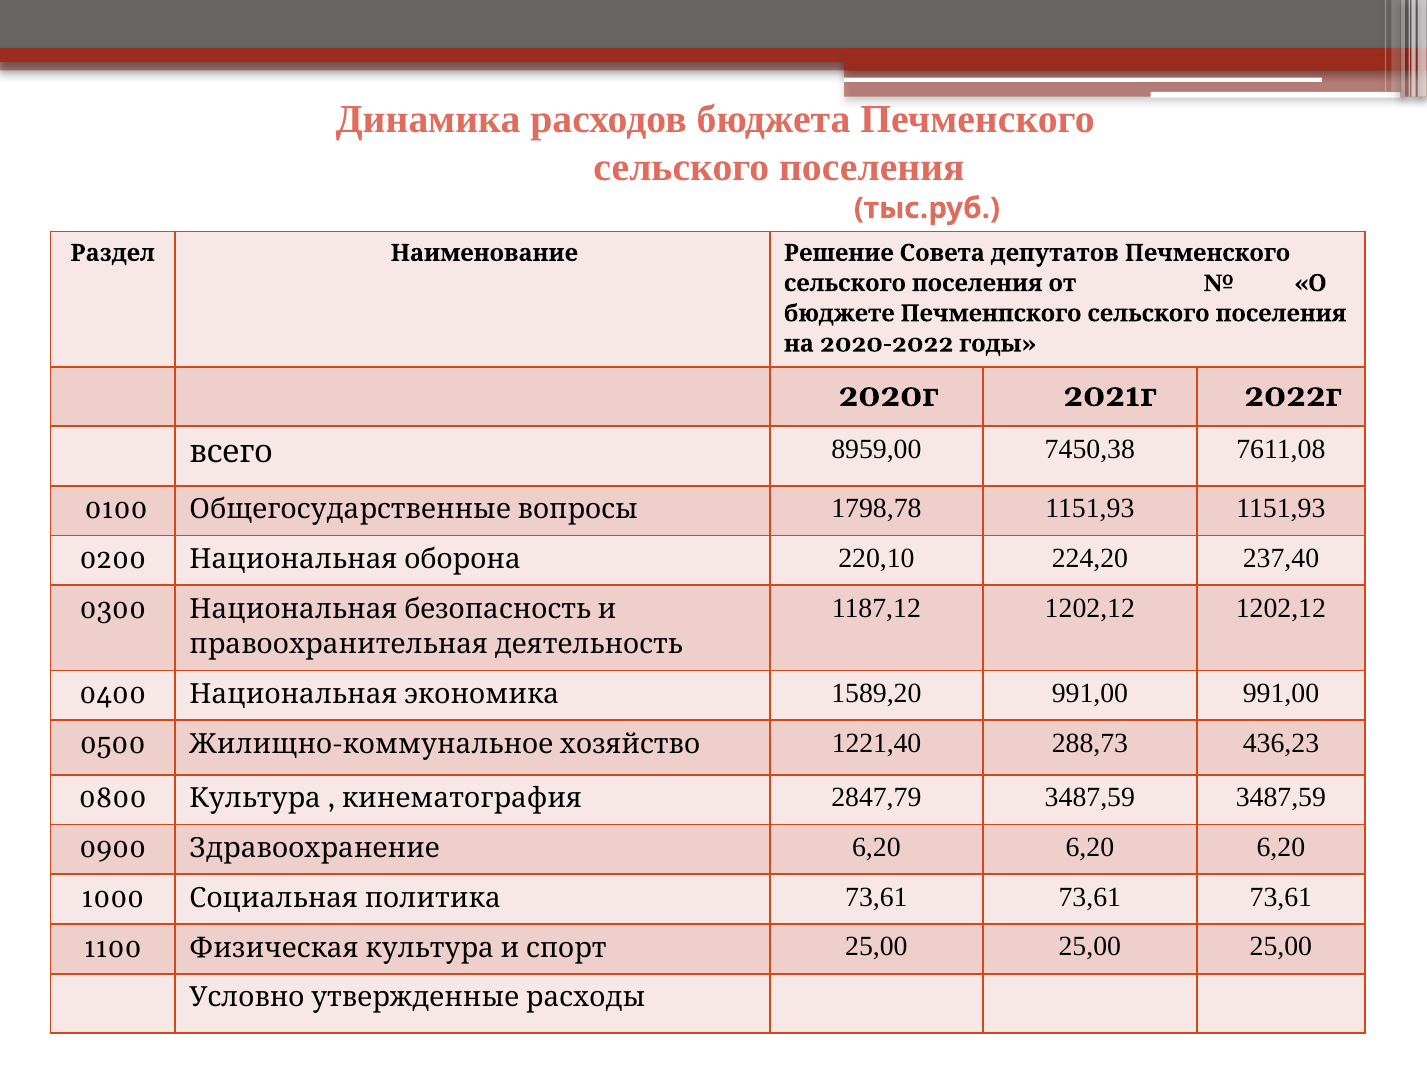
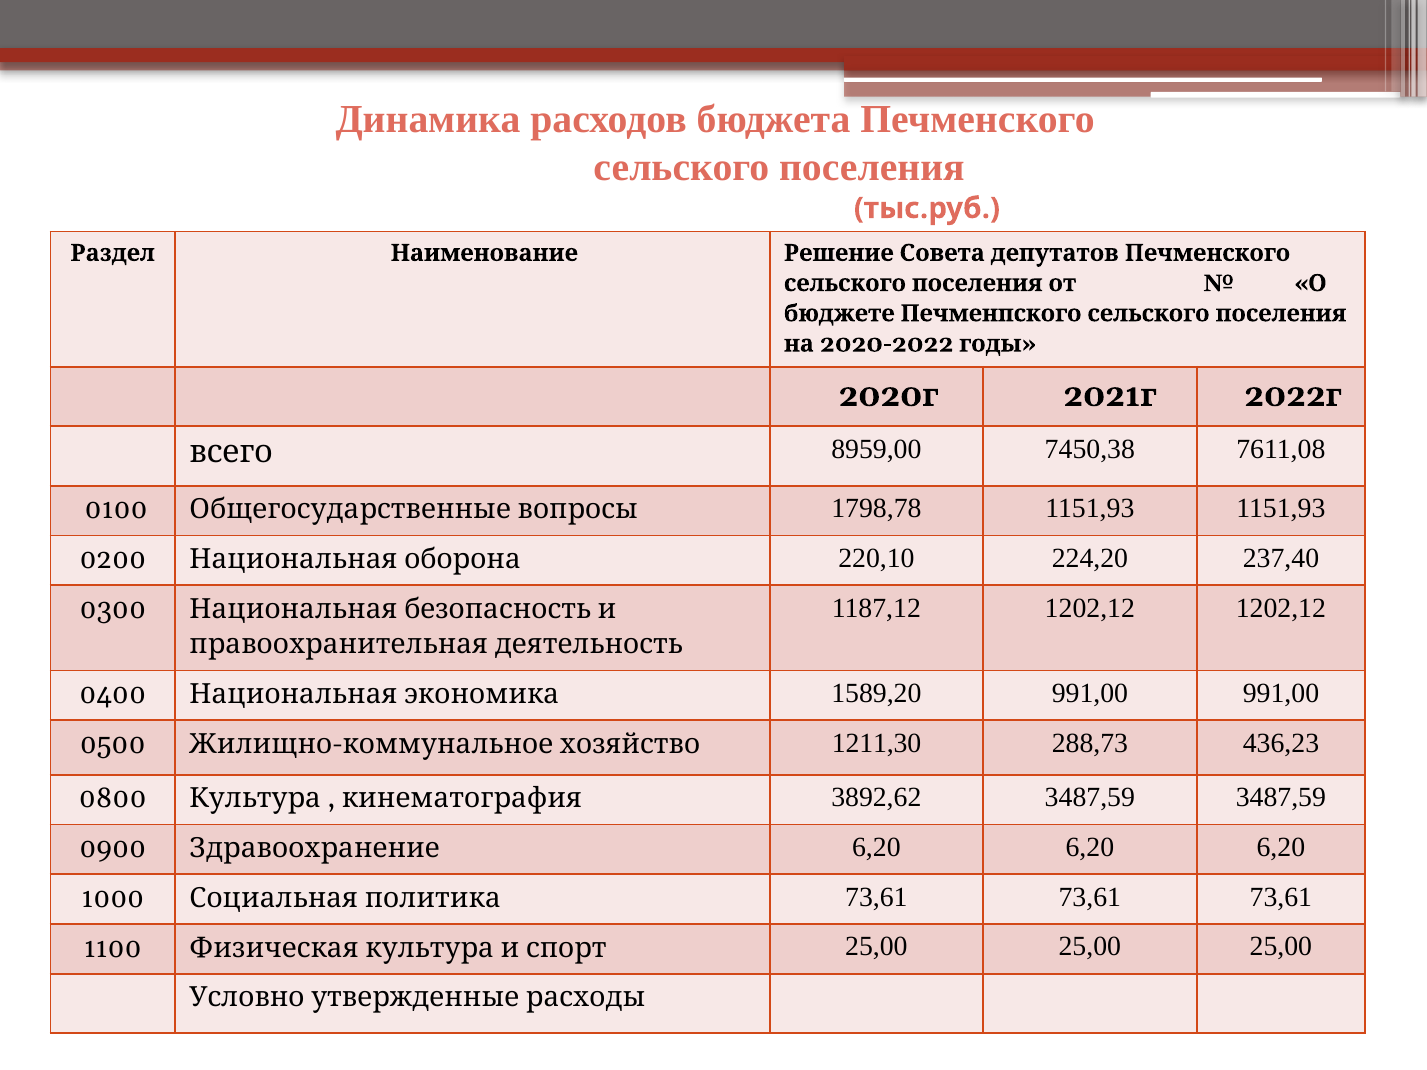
1221,40: 1221,40 -> 1211,30
2847,79: 2847,79 -> 3892,62
